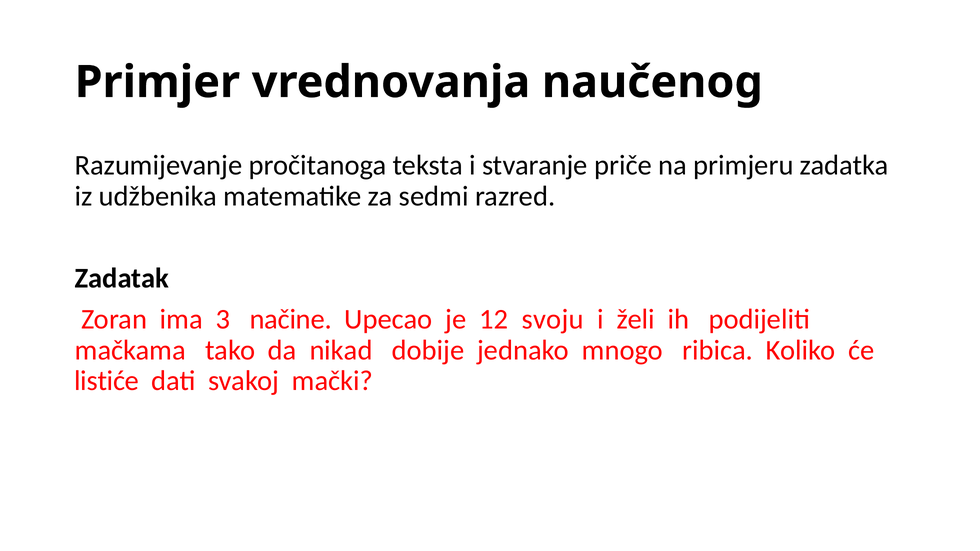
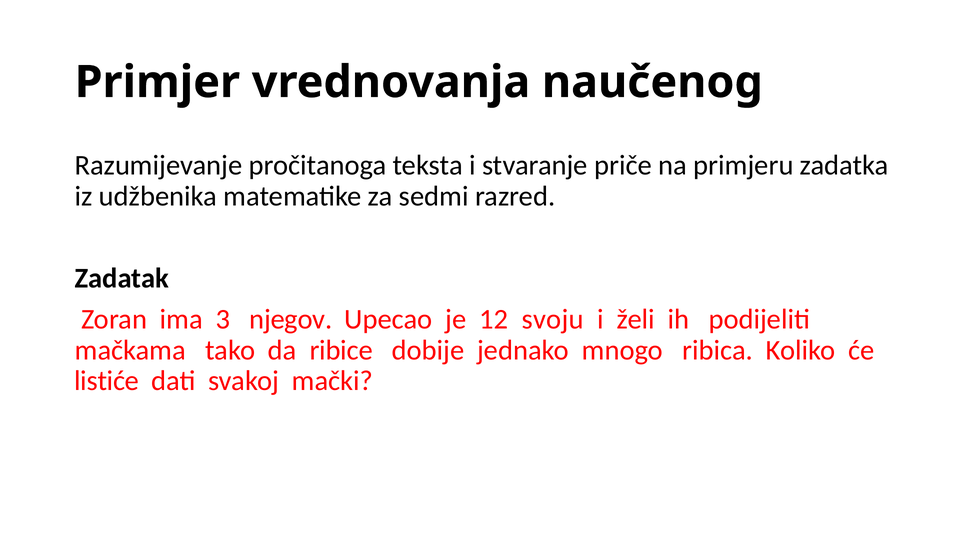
načine: načine -> njegov
nikad: nikad -> ribice
